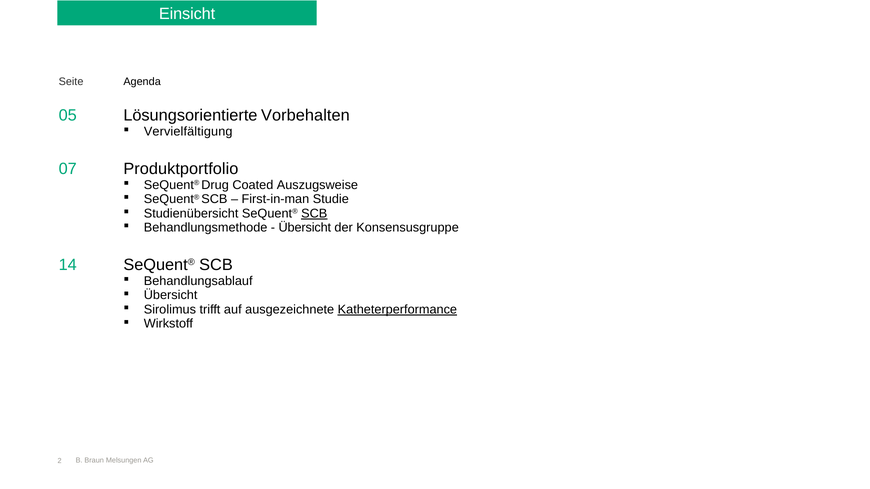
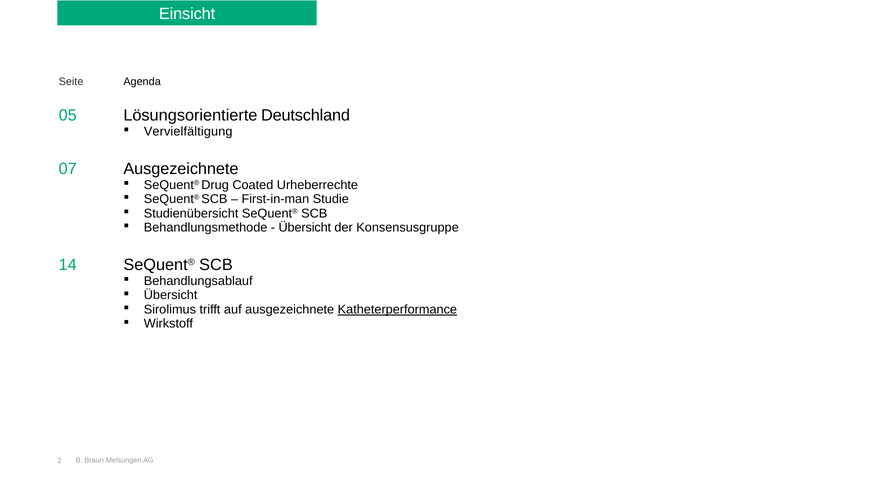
Vorbehalten: Vorbehalten -> Deutschland
07 Produktportfolio: Produktportfolio -> Ausgezeichnete
Auszugsweise: Auszugsweise -> Urheberrechte
SCB at (314, 214) underline: present -> none
